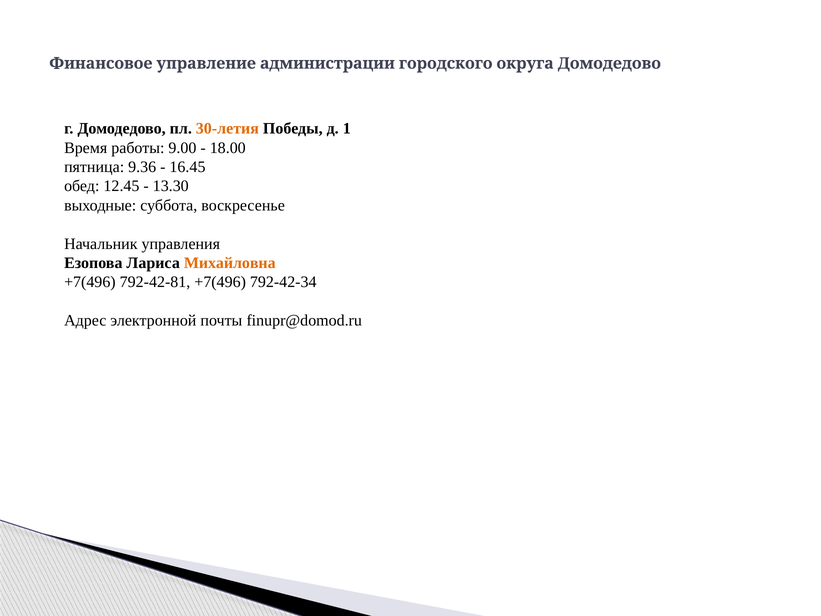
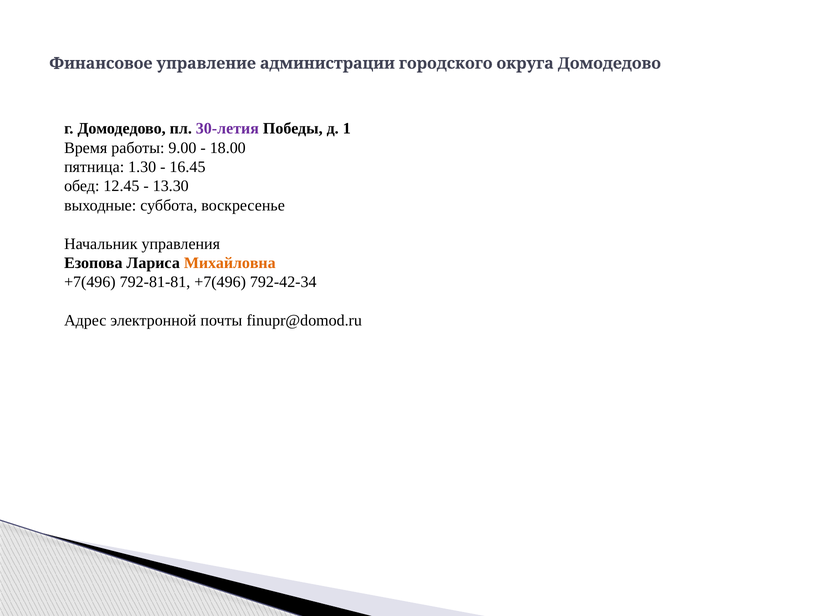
30-летия colour: orange -> purple
9.36: 9.36 -> 1.30
792-42-81: 792-42-81 -> 792-81-81
